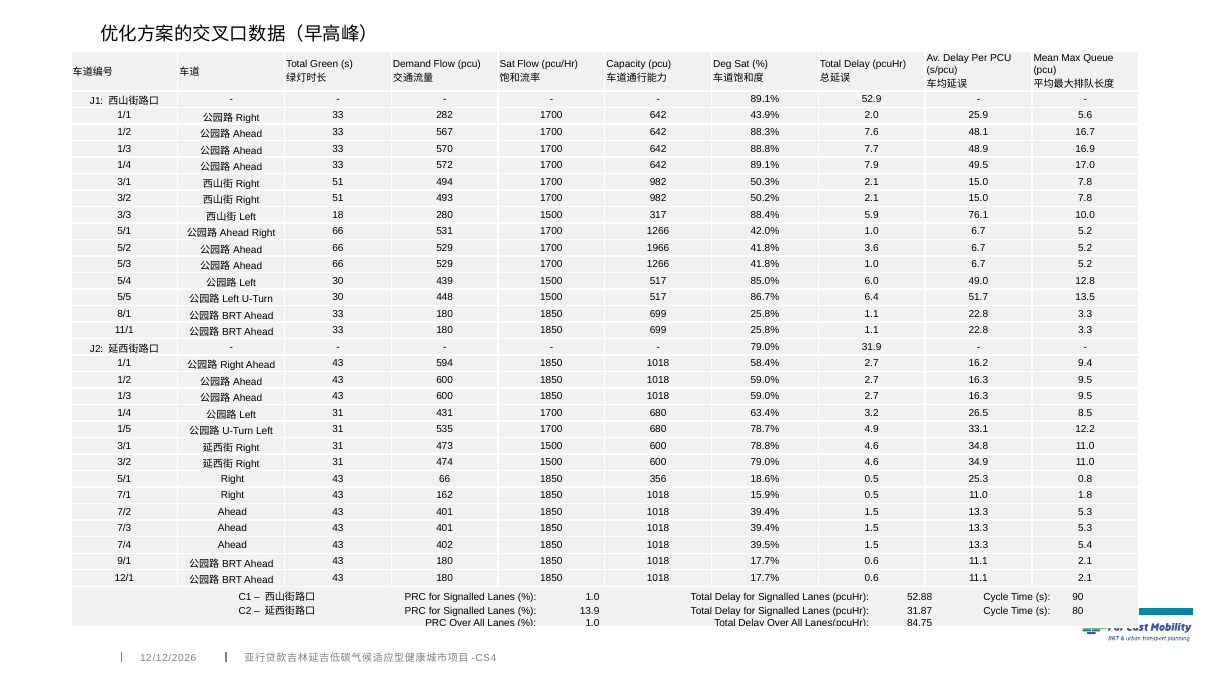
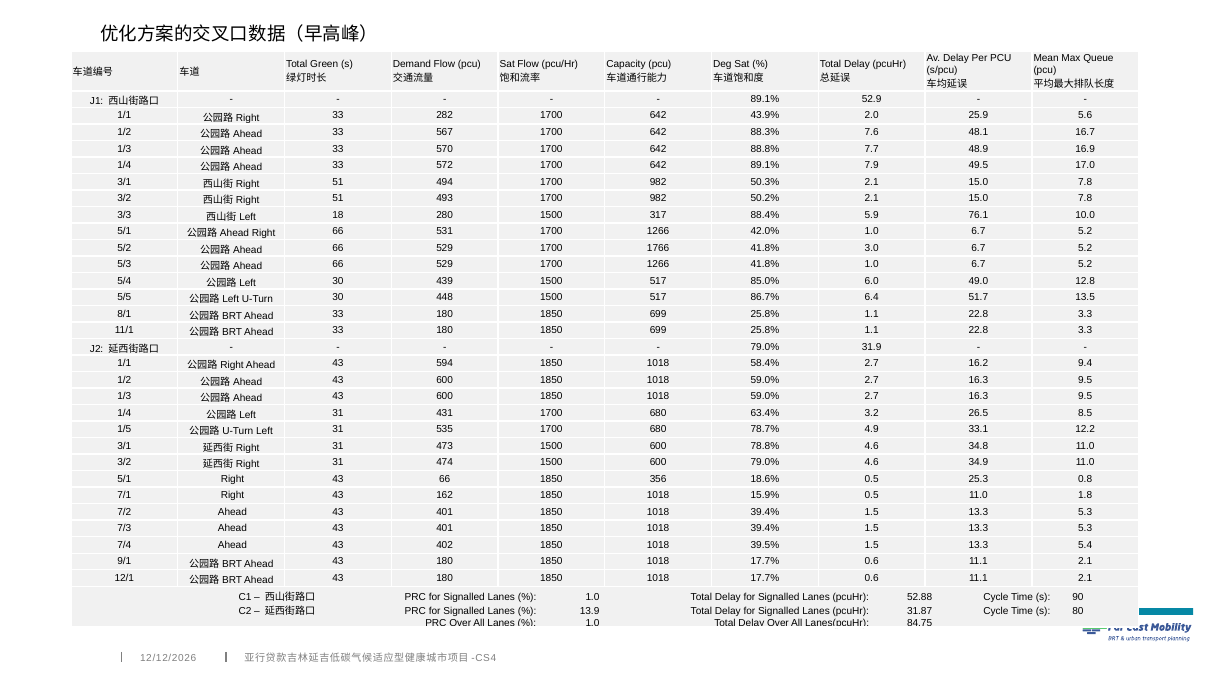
1966: 1966 -> 1766
3.6: 3.6 -> 3.0
